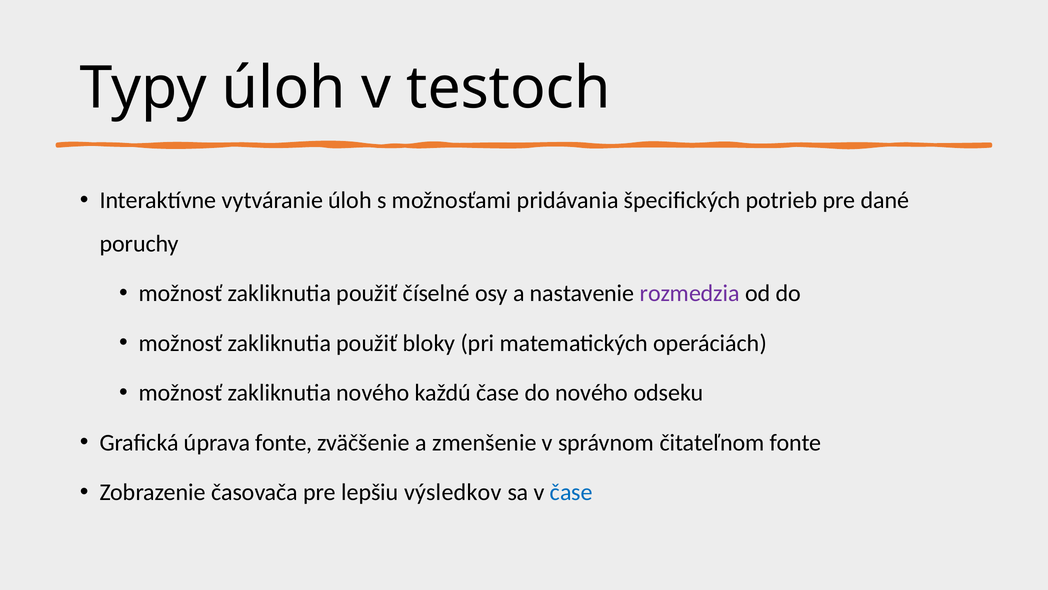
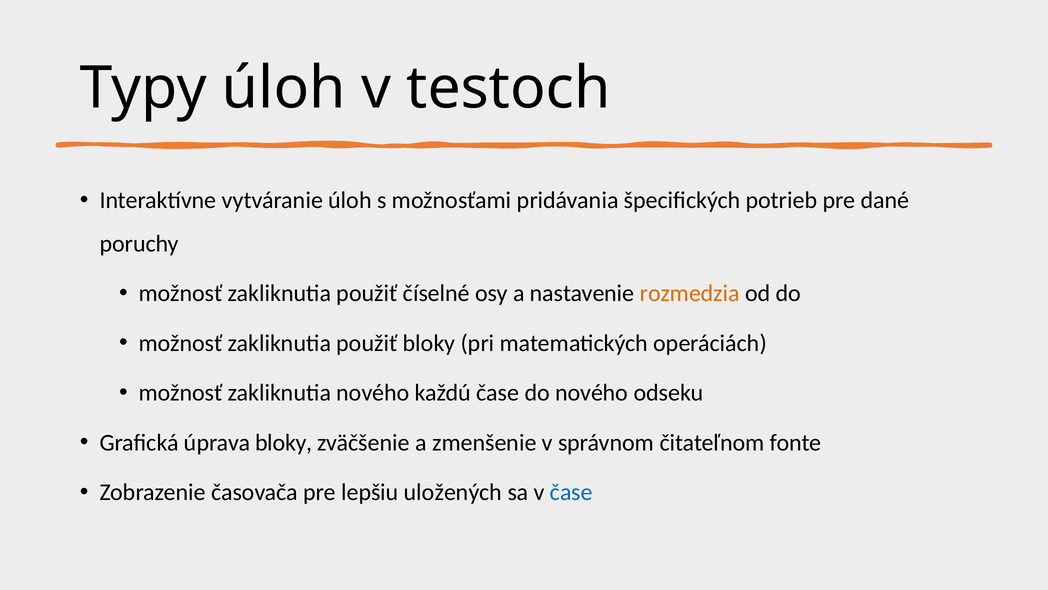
rozmedzia colour: purple -> orange
úprava fonte: fonte -> bloky
výsledkov: výsledkov -> uložených
